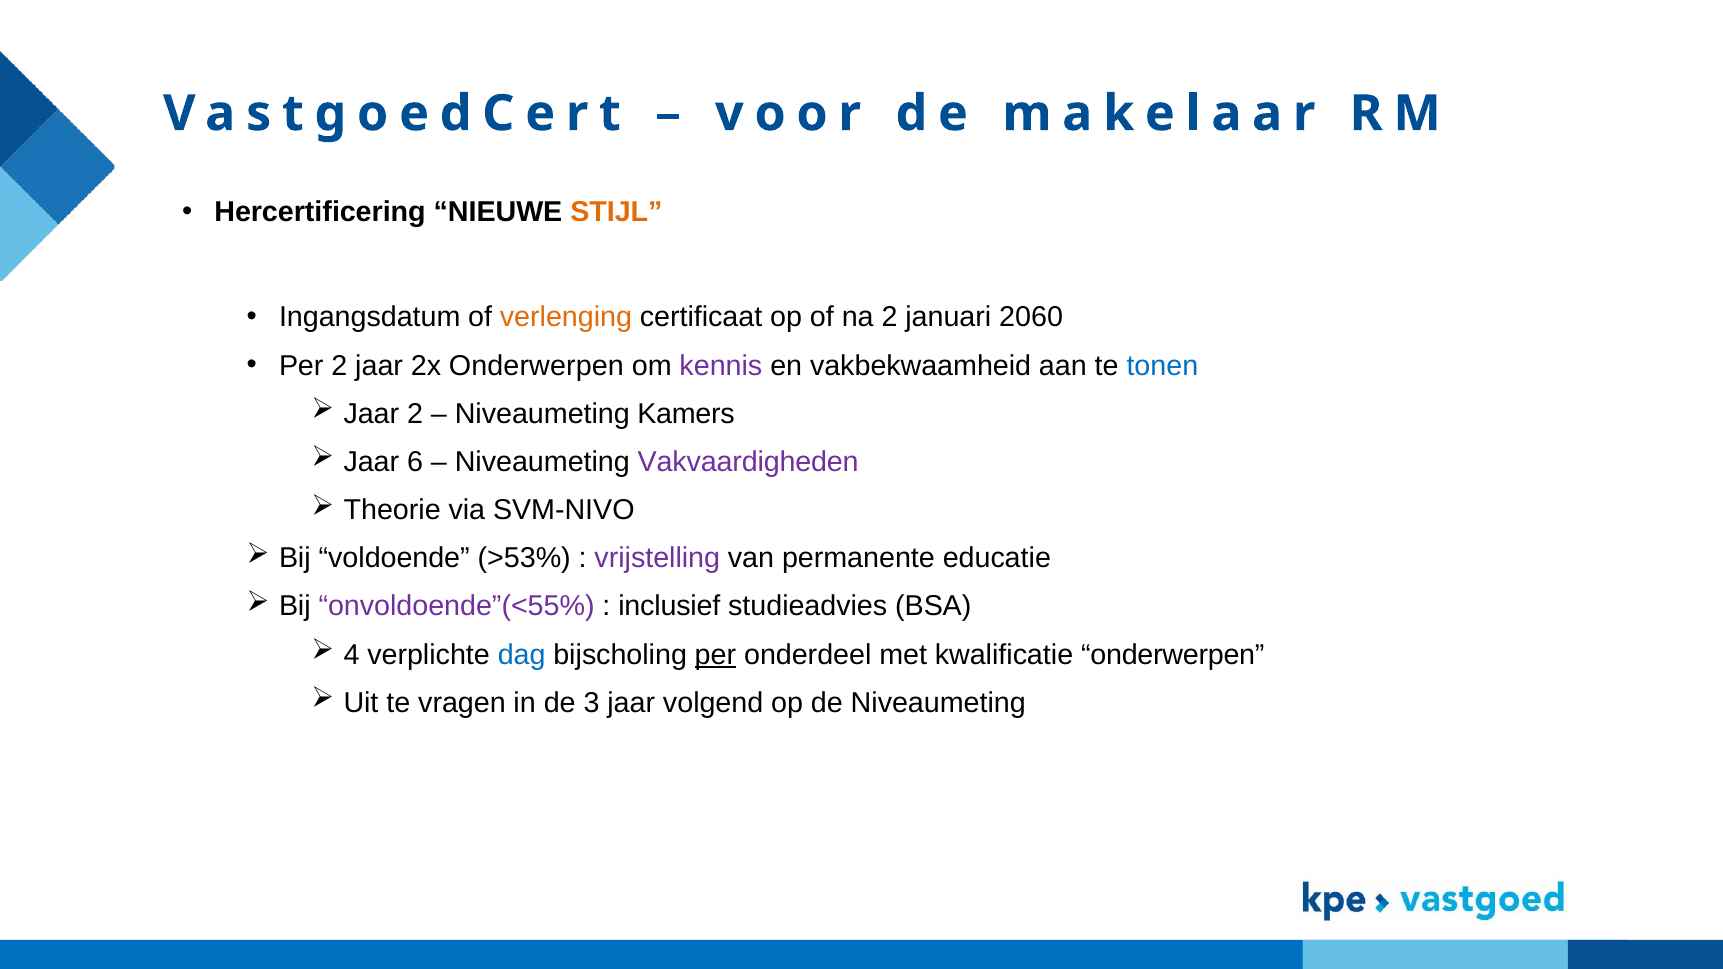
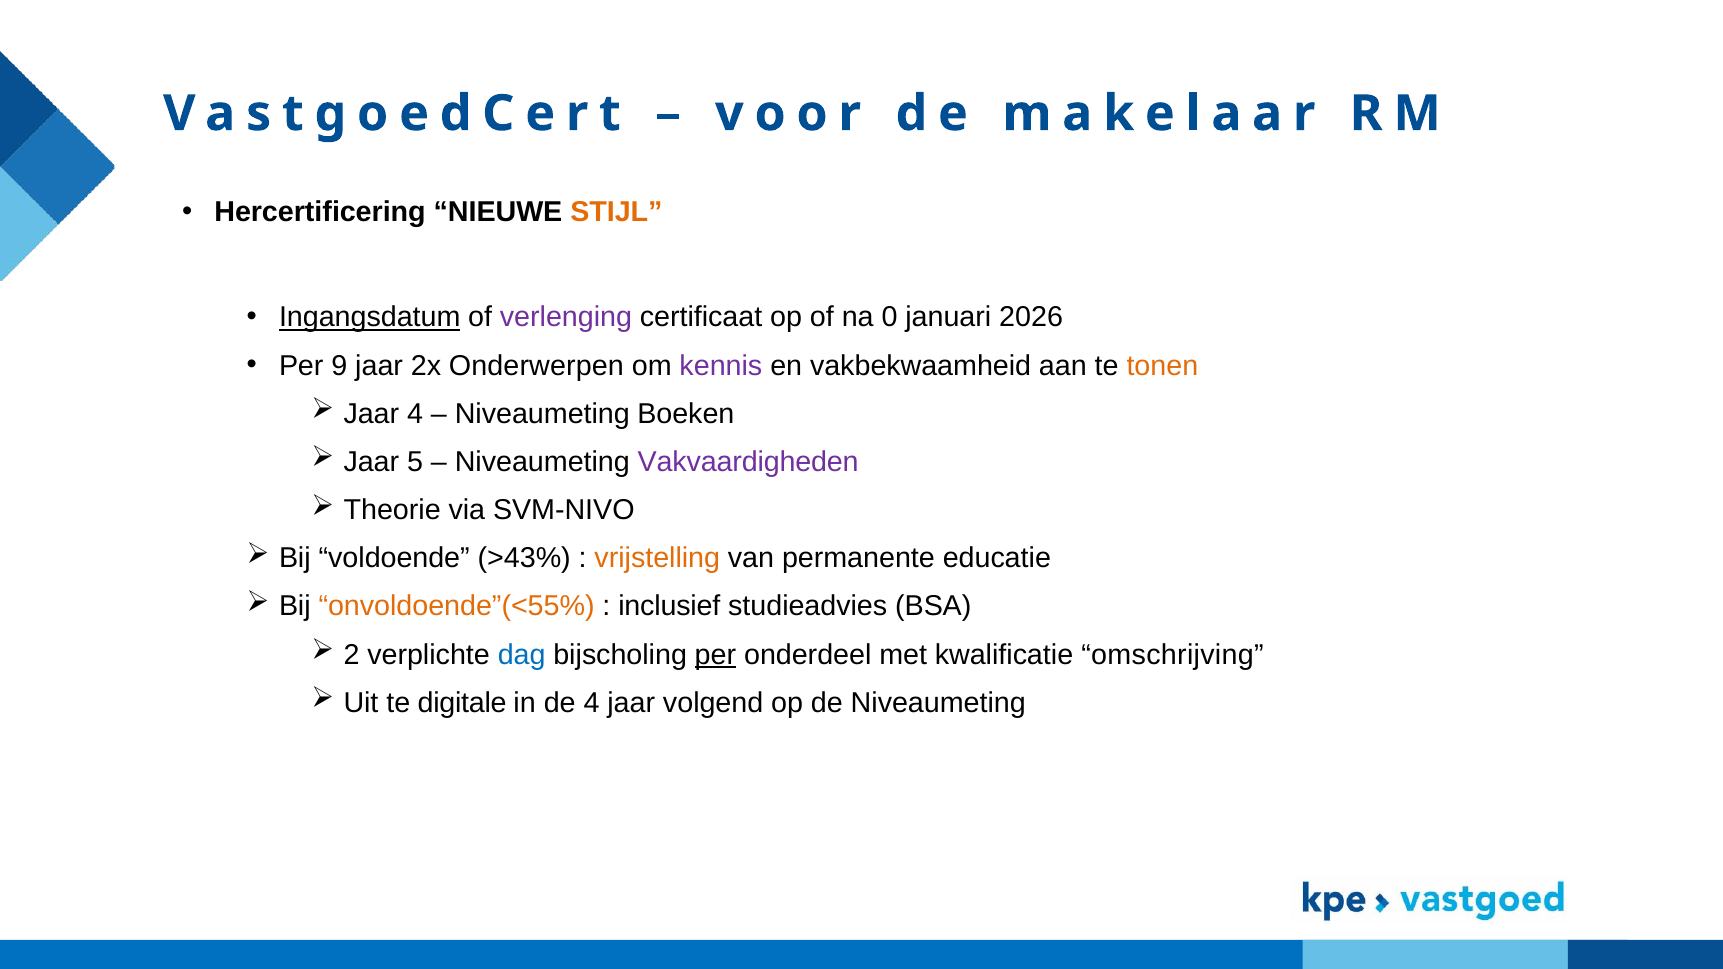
Ingangsdatum underline: none -> present
verlenging colour: orange -> purple
na 2: 2 -> 0
2060: 2060 -> 2026
Per 2: 2 -> 9
tonen colour: blue -> orange
Jaar 2: 2 -> 4
Kamers: Kamers -> Boeken
6: 6 -> 5
>53%: >53% -> >43%
vrijstelling colour: purple -> orange
onvoldoende”(<55% colour: purple -> orange
4: 4 -> 2
kwalificatie onderwerpen: onderwerpen -> omschrijving
vragen: vragen -> digitale
de 3: 3 -> 4
